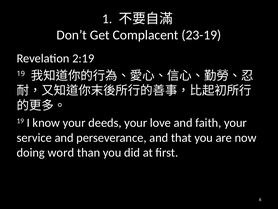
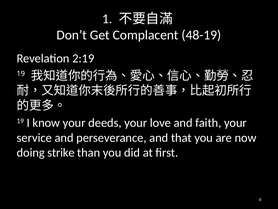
23-19: 23-19 -> 48-19
word: word -> strike
